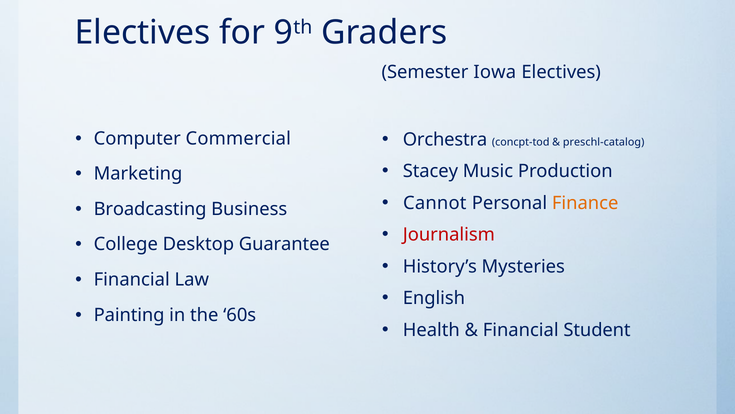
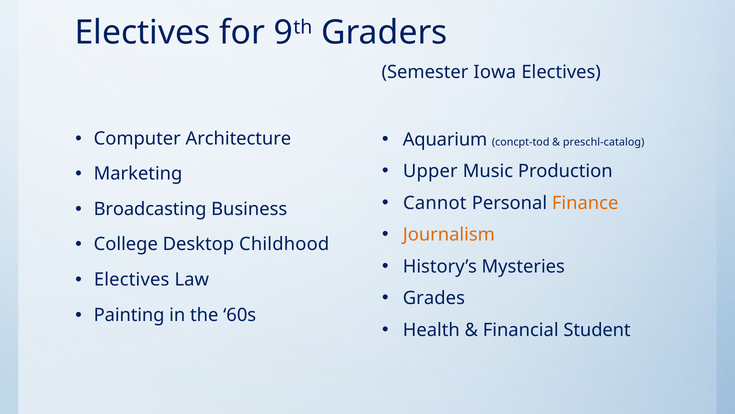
Commercial: Commercial -> Architecture
Orchestra: Orchestra -> Aquarium
Stacey: Stacey -> Upper
Journalism colour: red -> orange
Guarantee: Guarantee -> Childhood
Financial at (132, 279): Financial -> Electives
English: English -> Grades
